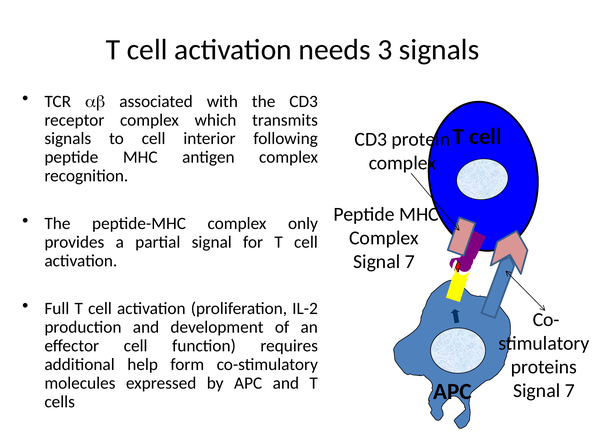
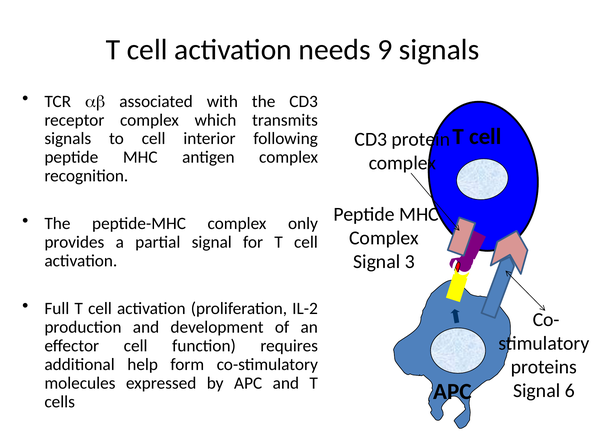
3: 3 -> 9
7 at (410, 262): 7 -> 3
7 at (570, 391): 7 -> 6
